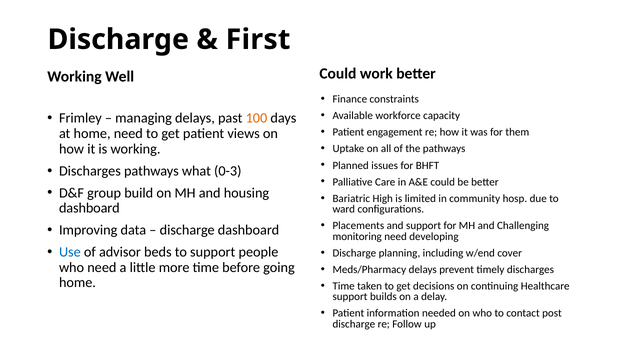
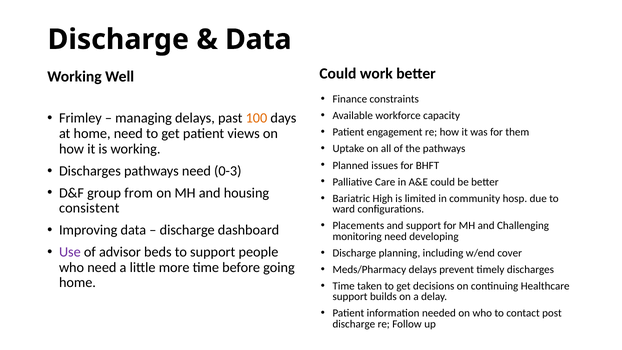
First at (258, 39): First -> Data
pathways what: what -> need
build: build -> from
dashboard at (89, 208): dashboard -> consistent
Use colour: blue -> purple
